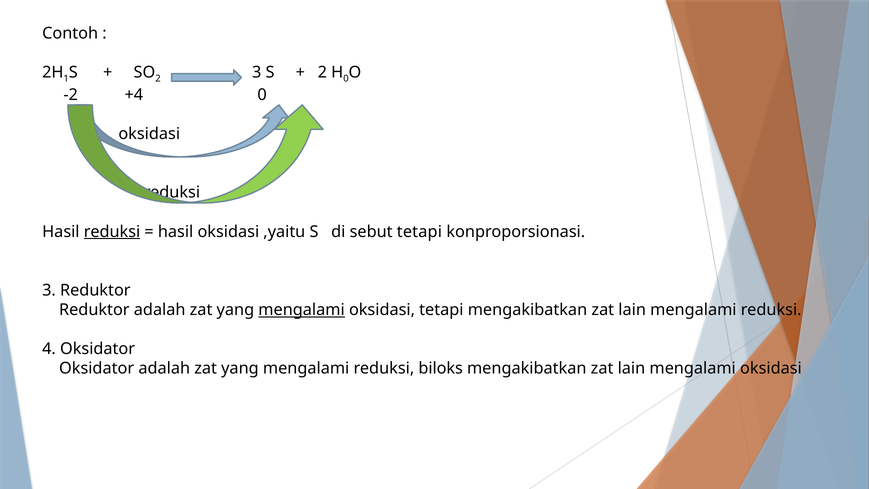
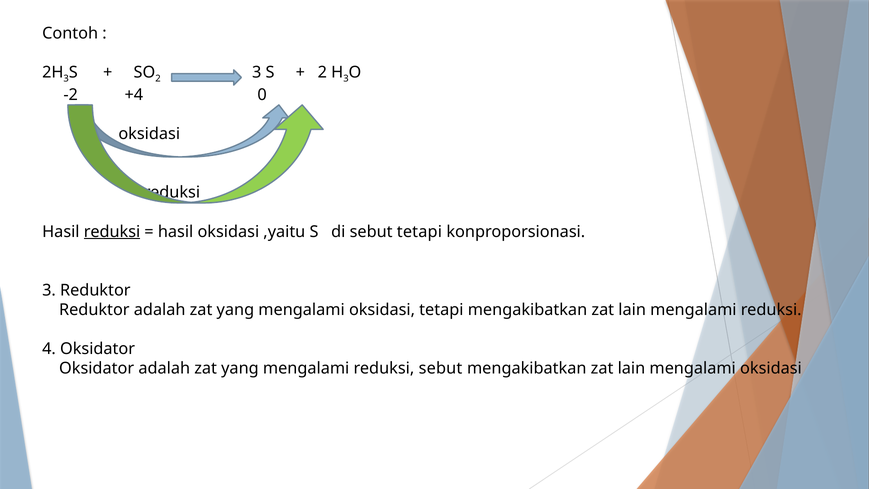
1 at (66, 79): 1 -> 3
0 at (346, 79): 0 -> 3
mengalami at (302, 310) underline: present -> none
reduksi biloks: biloks -> sebut
